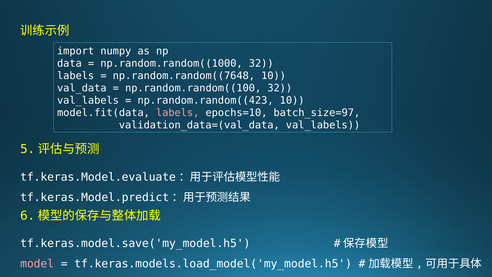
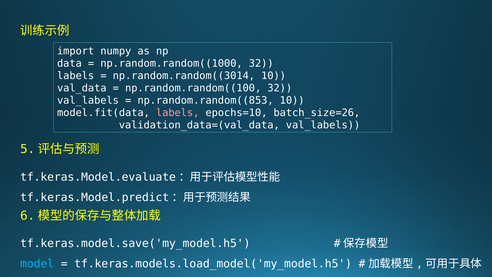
np.random.random((7648: np.random.random((7648 -> np.random.random((3014
np.random.random((423: np.random.random((423 -> np.random.random((853
batch_size=97: batch_size=97 -> batch_size=26
model colour: pink -> light blue
